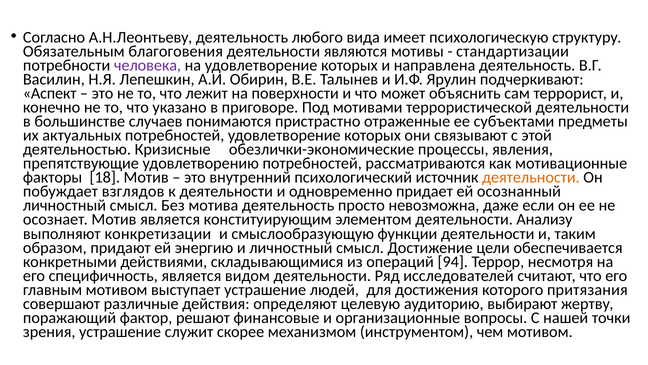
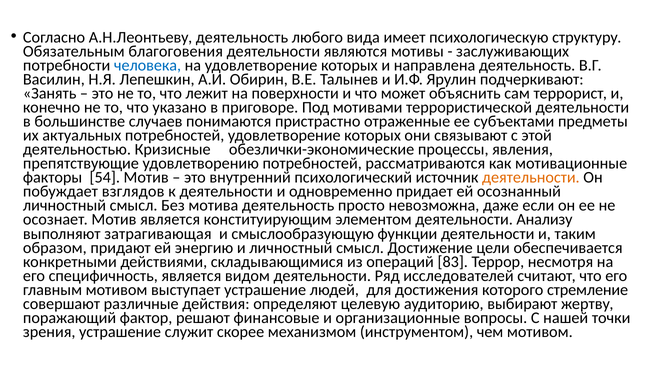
стандартизации: стандартизации -> заслуживающих
человека colour: purple -> blue
Аспект: Аспект -> Занять
18: 18 -> 54
конкретизации: конкретизации -> затрагивающая
94: 94 -> 83
притязания: притязания -> стремление
